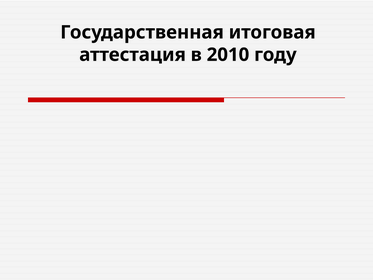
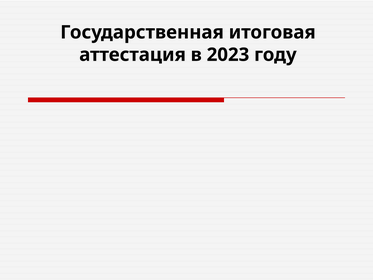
2010: 2010 -> 2023
